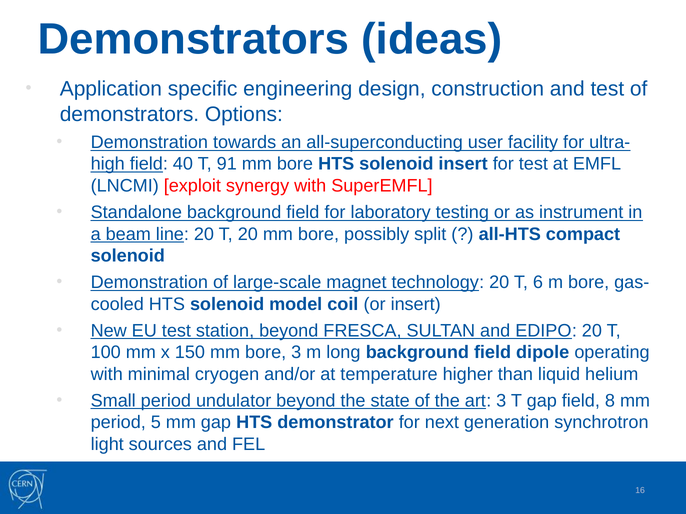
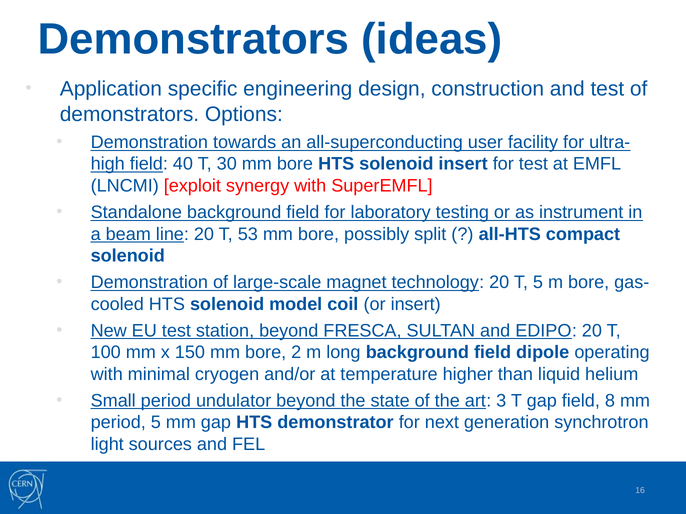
91: 91 -> 30
T 20: 20 -> 53
T 6: 6 -> 5
bore 3: 3 -> 2
